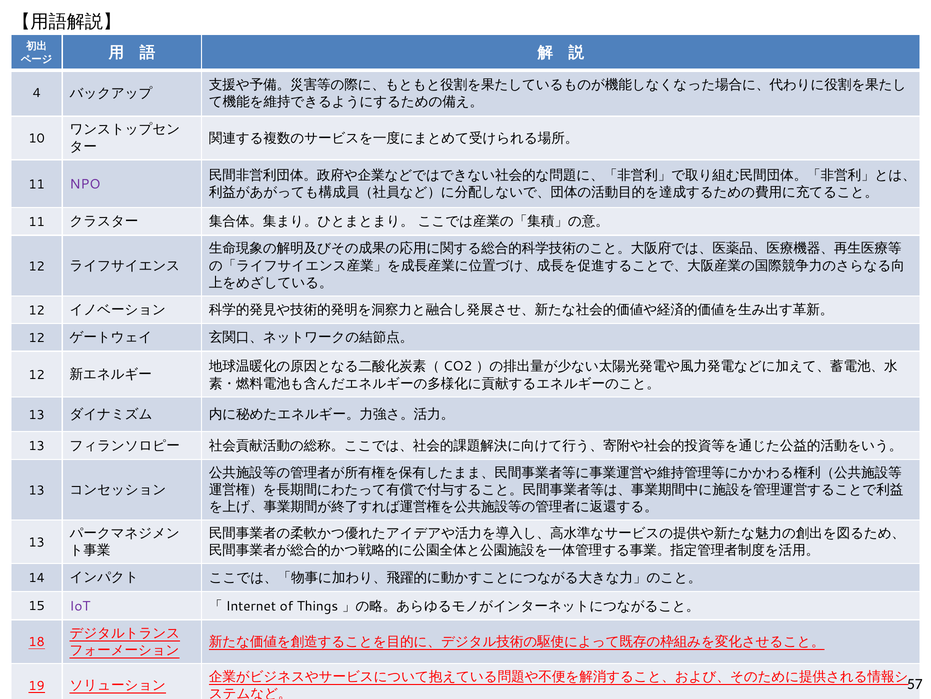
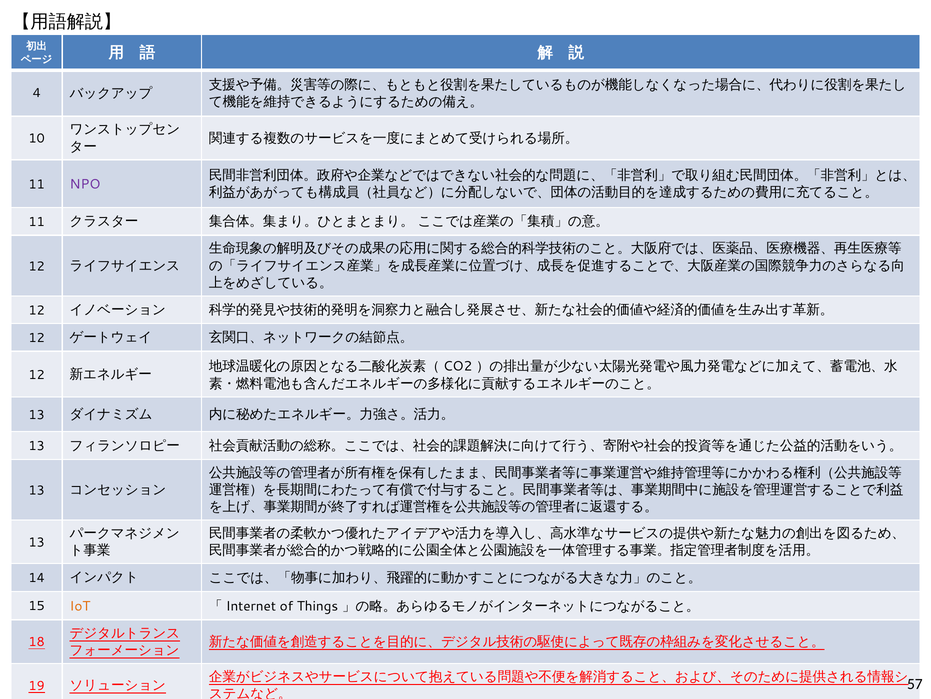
IoT colour: purple -> orange
